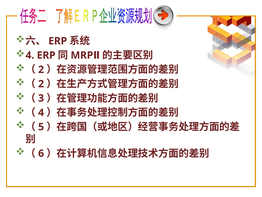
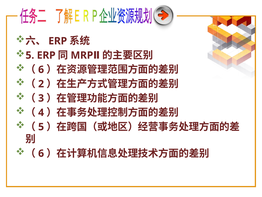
4 at (30, 55): 4 -> 5
2 at (41, 69): 2 -> 6
